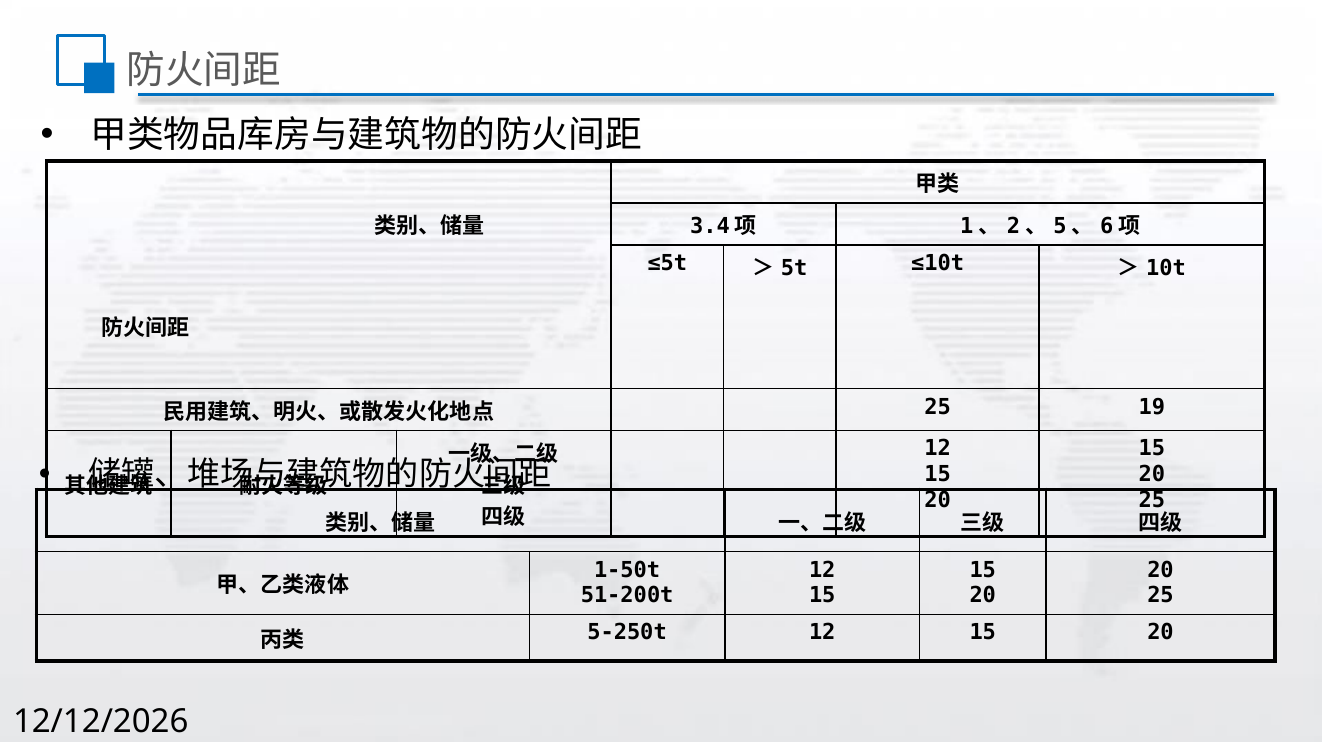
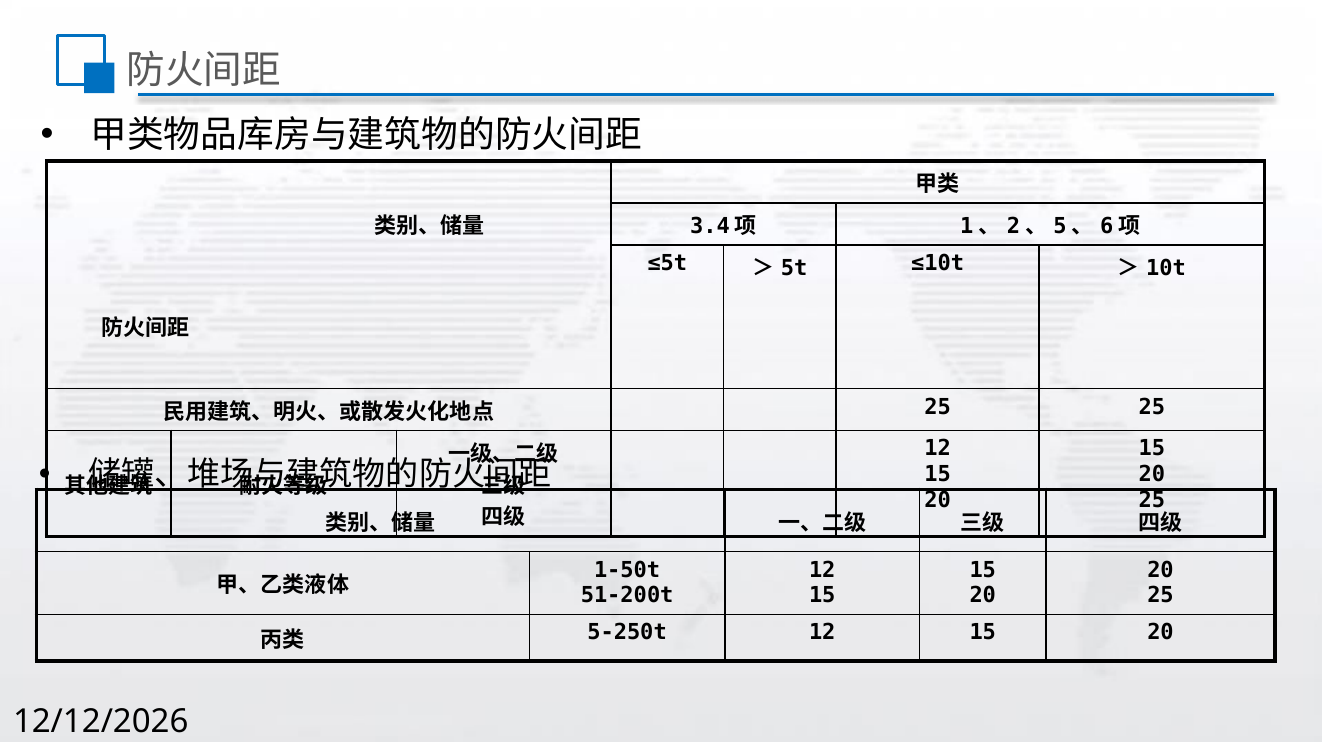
25 19: 19 -> 25
